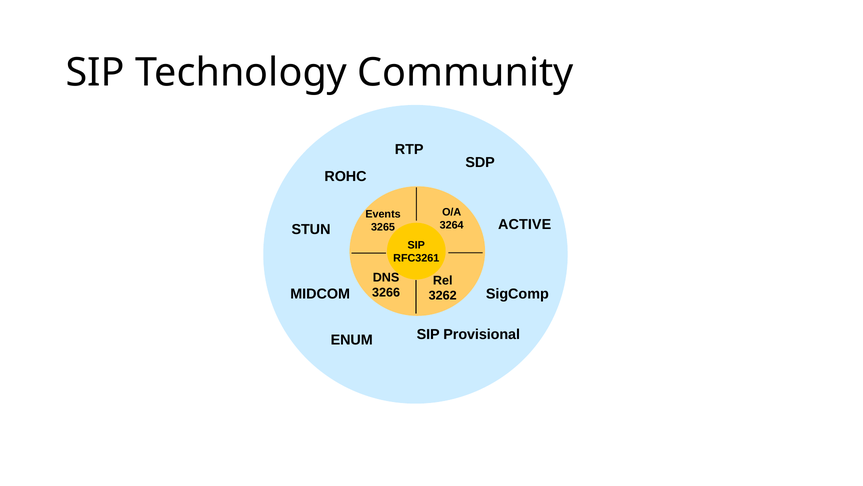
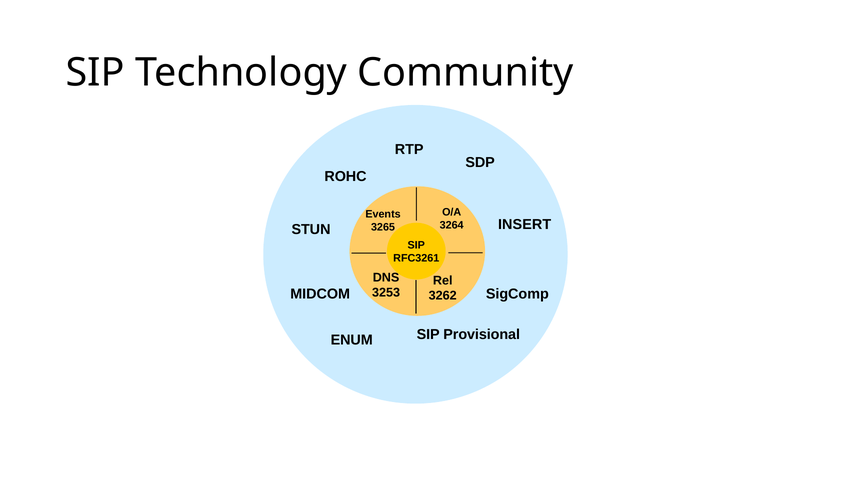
ACTIVE: ACTIVE -> INSERT
3266: 3266 -> 3253
